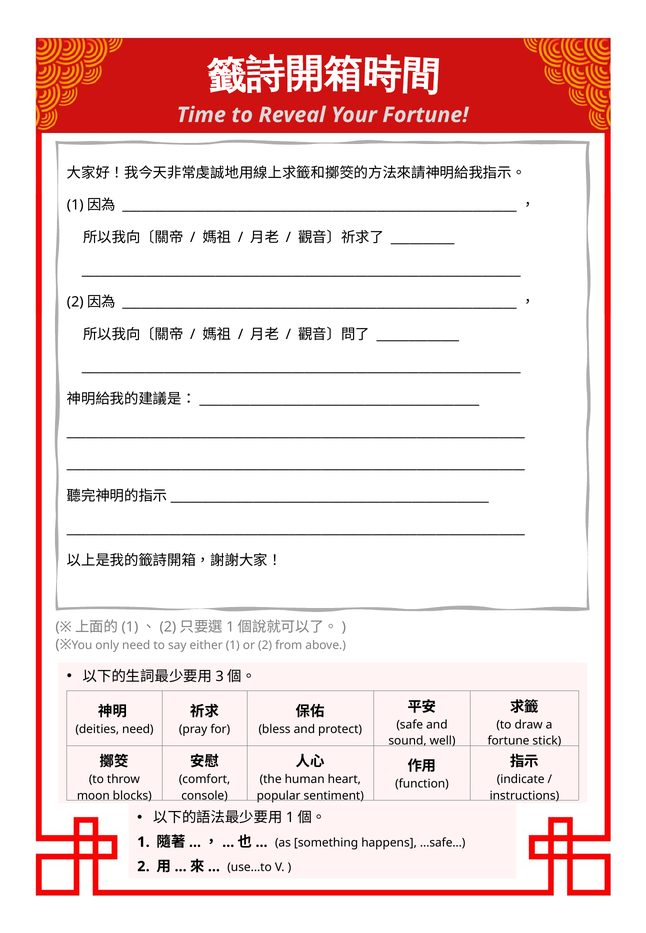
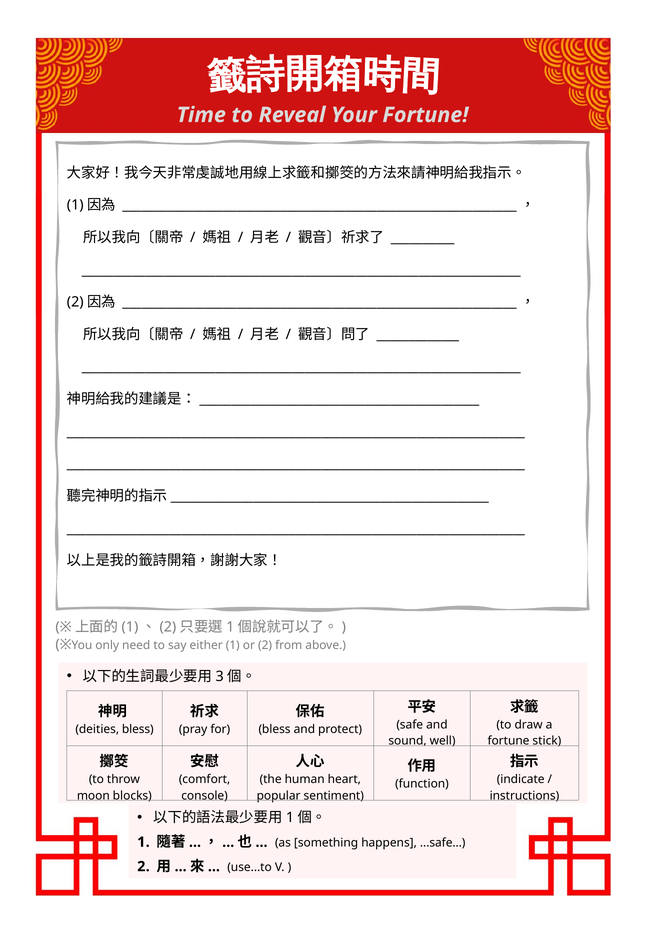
deities need: need -> bless
